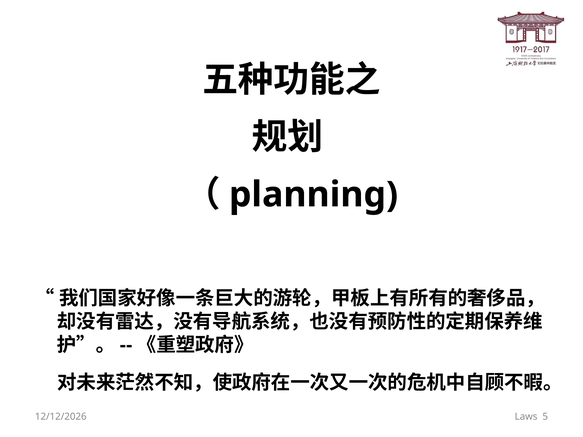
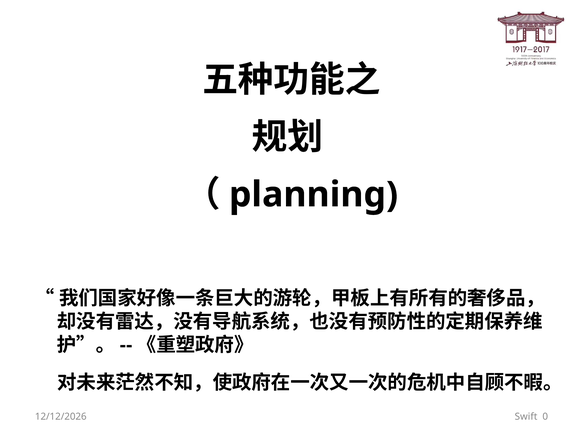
Laws: Laws -> Swift
5: 5 -> 0
